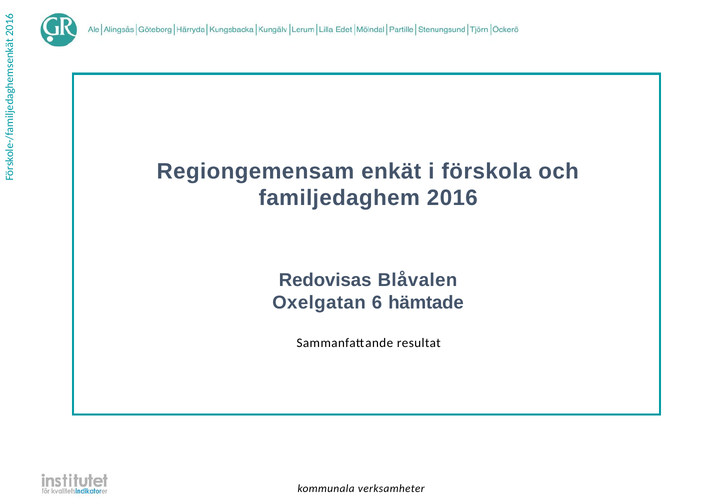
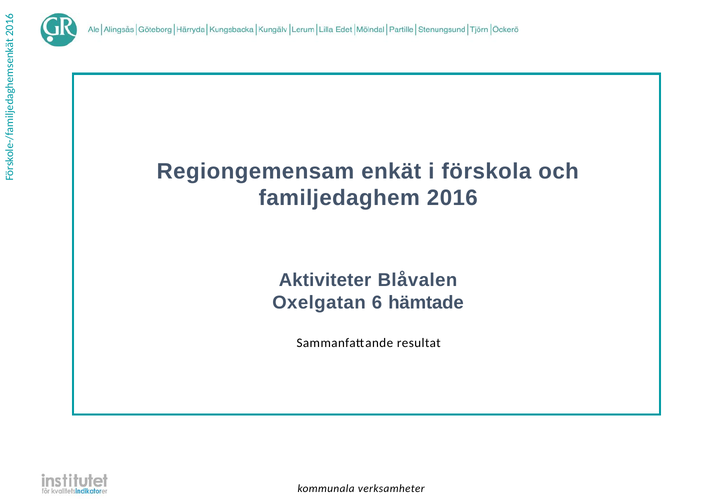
Redovisas: Redovisas -> Aktiviteter
